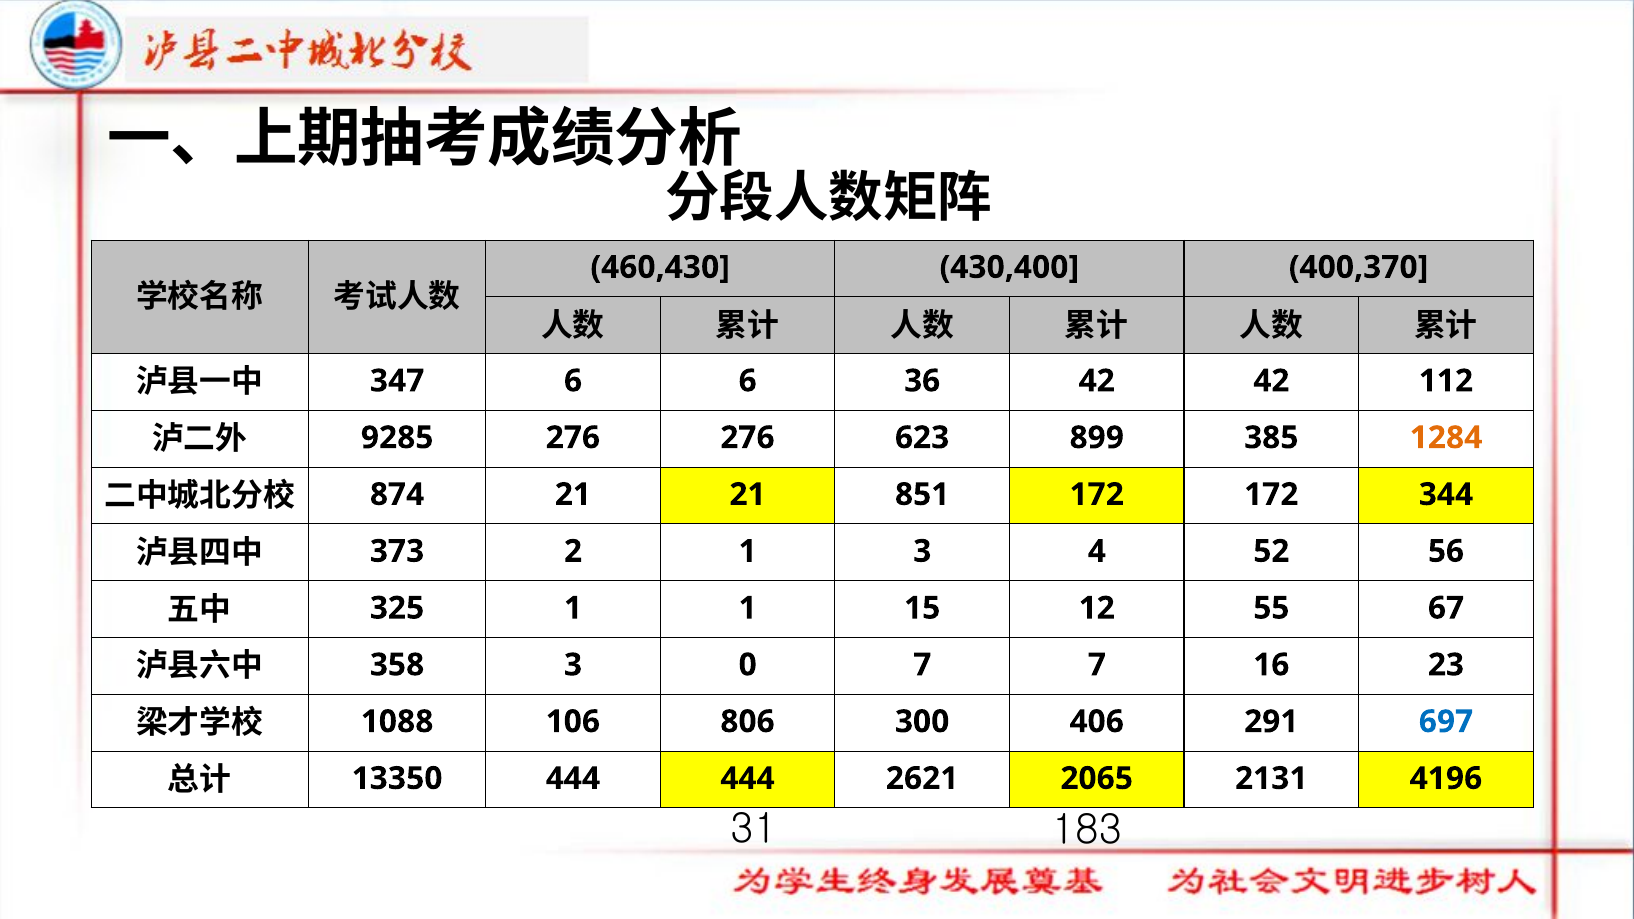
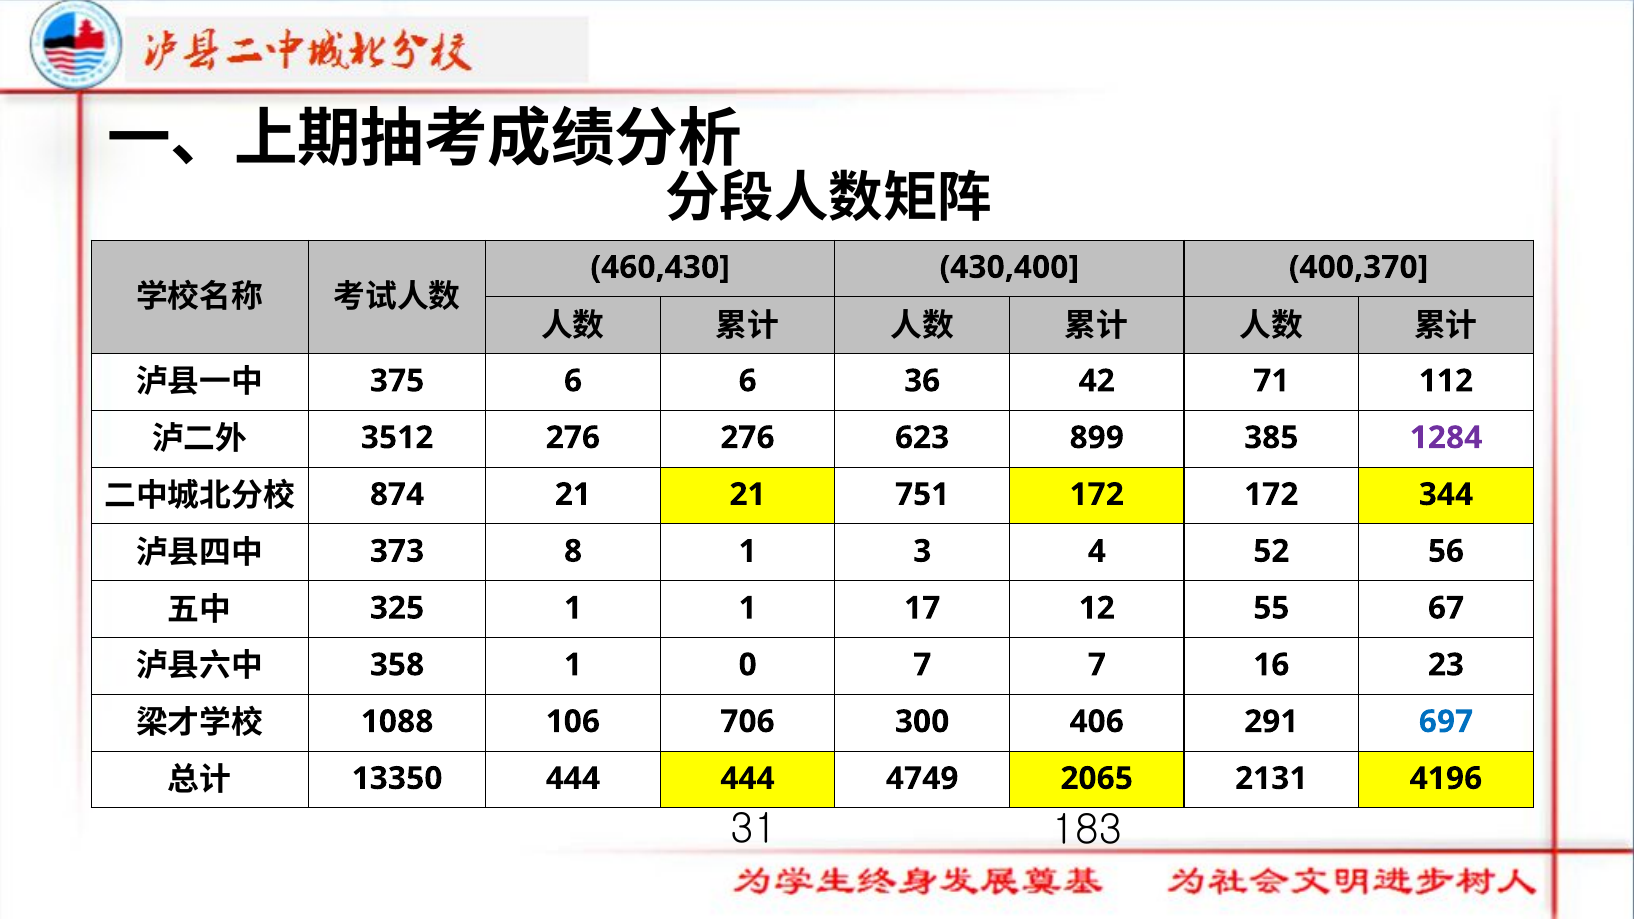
347: 347 -> 375
42 42: 42 -> 71
9285: 9285 -> 3512
1284 colour: orange -> purple
851: 851 -> 751
2: 2 -> 8
15: 15 -> 17
358 3: 3 -> 1
806: 806 -> 706
2621: 2621 -> 4749
